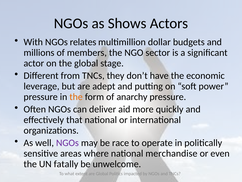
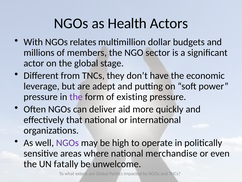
Shows: Shows -> Health
the at (76, 97) colour: orange -> purple
anarchy: anarchy -> existing
race: race -> high
